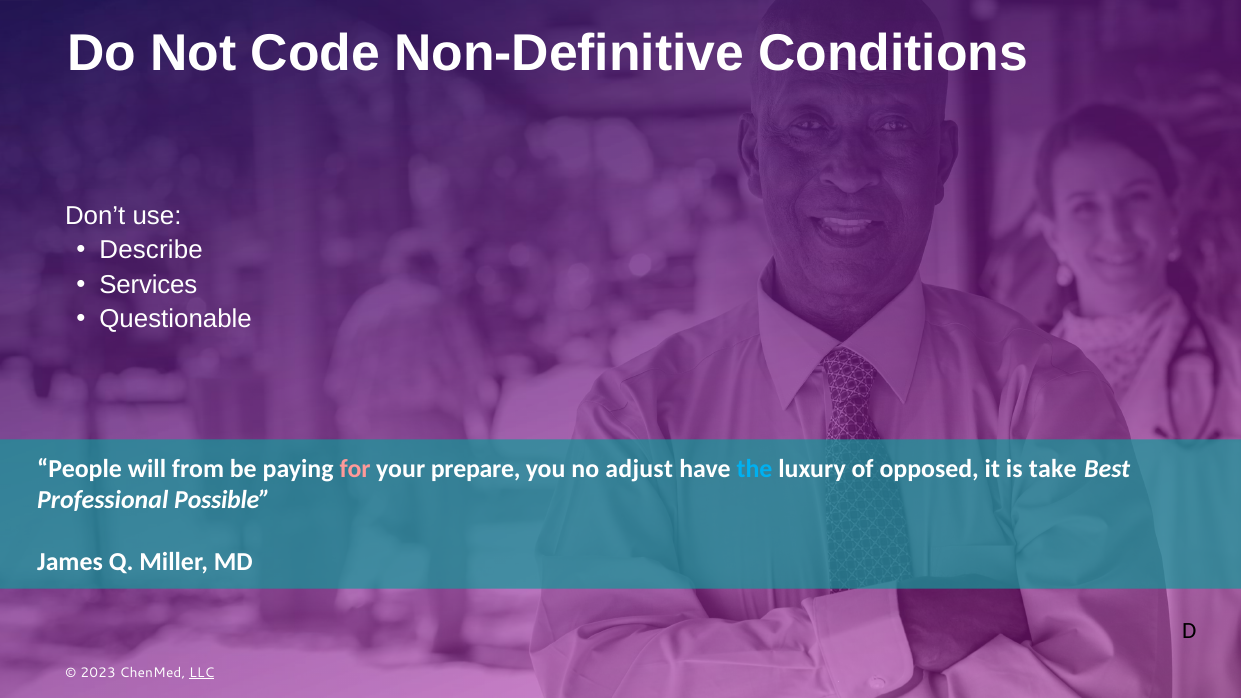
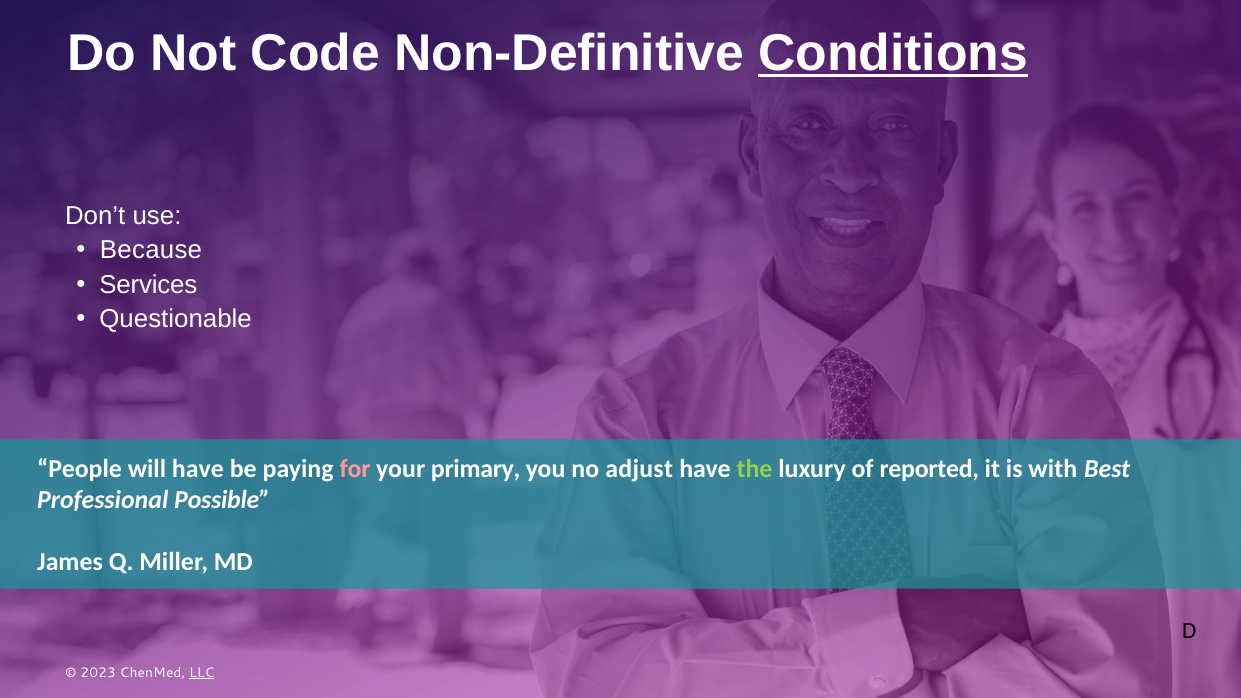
Conditions underline: none -> present
Describe: Describe -> Because
will from: from -> have
prepare: prepare -> primary
the colour: light blue -> light green
opposed: opposed -> reported
take: take -> with
